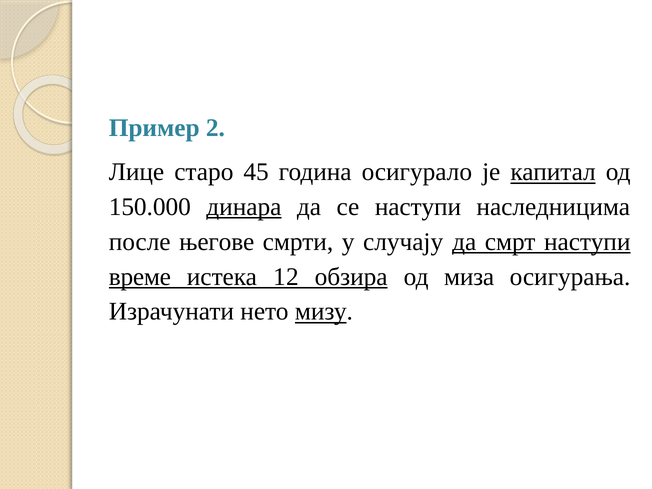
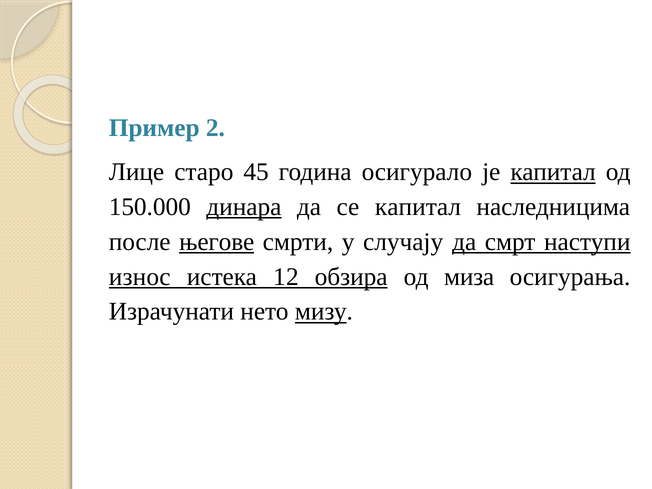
се наступи: наступи -> капитал
његове underline: none -> present
време: време -> износ
